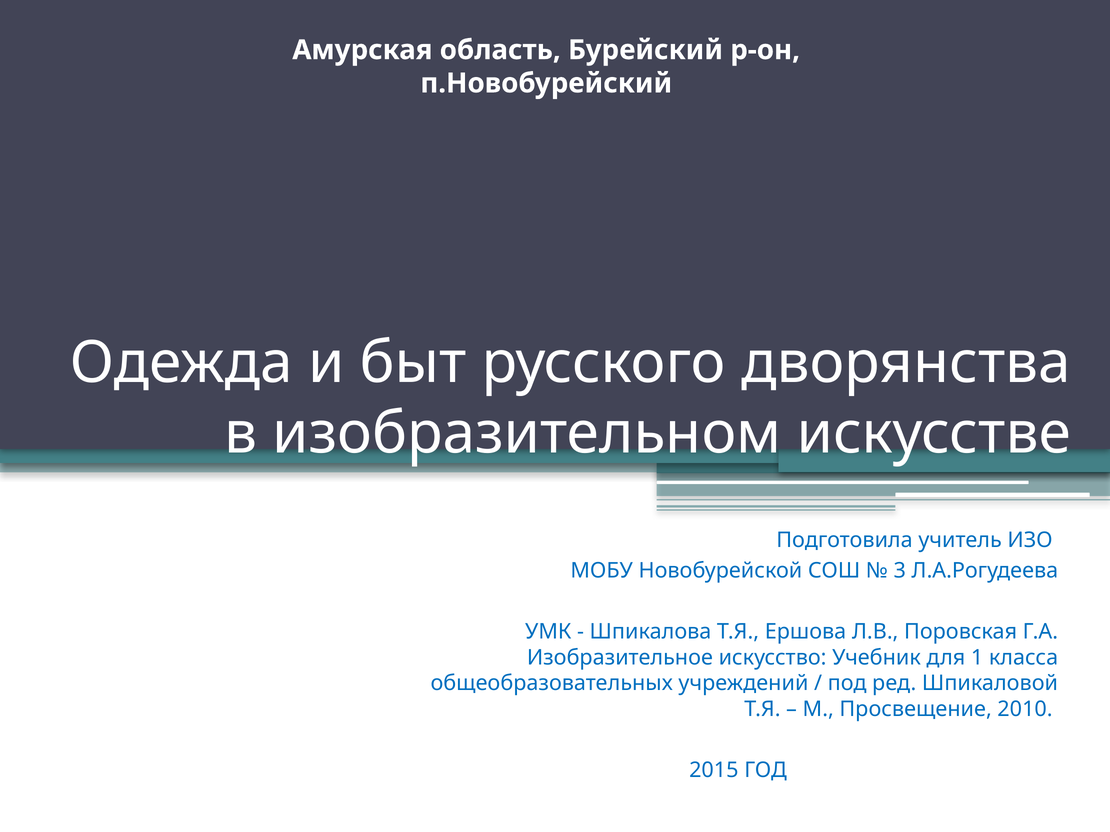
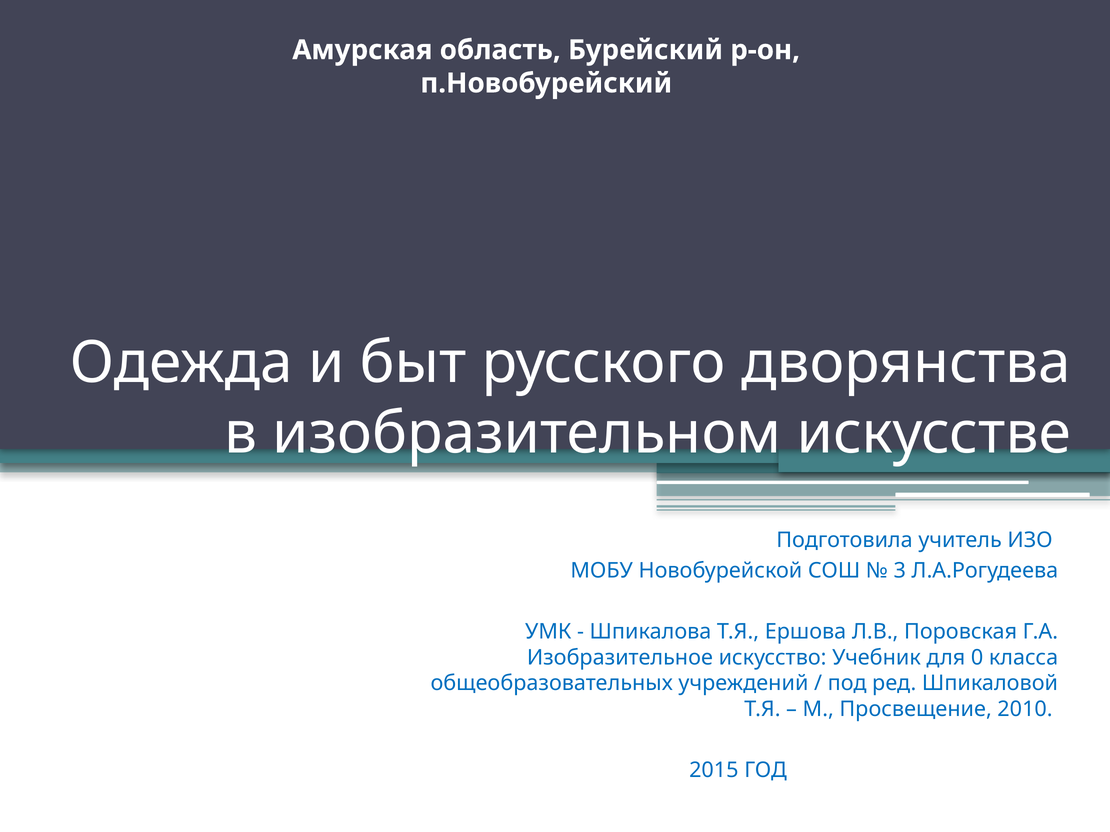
1: 1 -> 0
